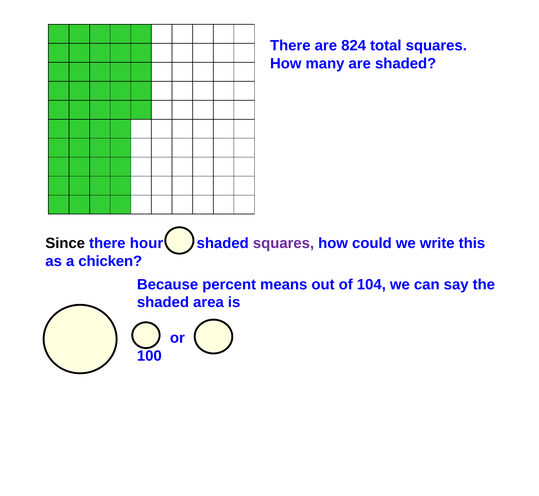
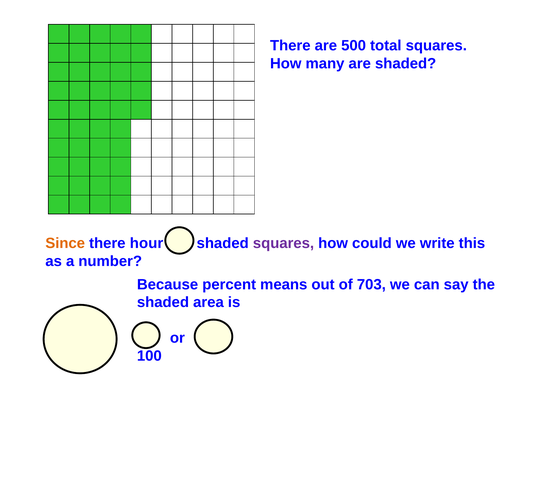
824: 824 -> 500
Since colour: black -> orange
chicken: chicken -> number
104: 104 -> 703
